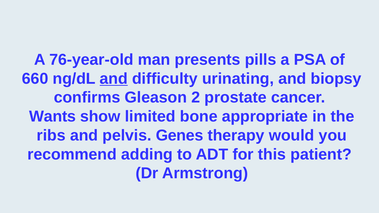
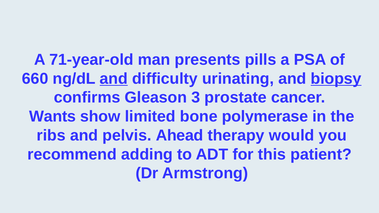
76-year-old: 76-year-old -> 71-year-old
biopsy underline: none -> present
2: 2 -> 3
appropriate: appropriate -> polymerase
Genes: Genes -> Ahead
